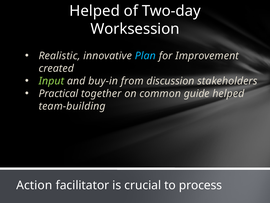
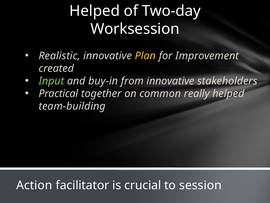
Plan colour: light blue -> yellow
from discussion: discussion -> innovative
guide: guide -> really
process: process -> session
